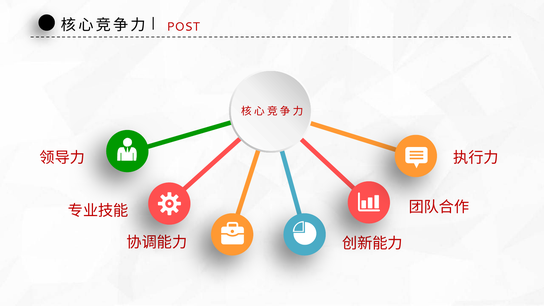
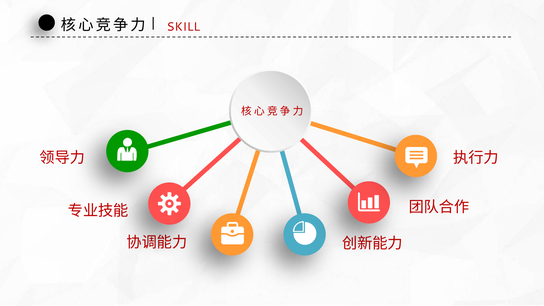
POST: POST -> SKILL
